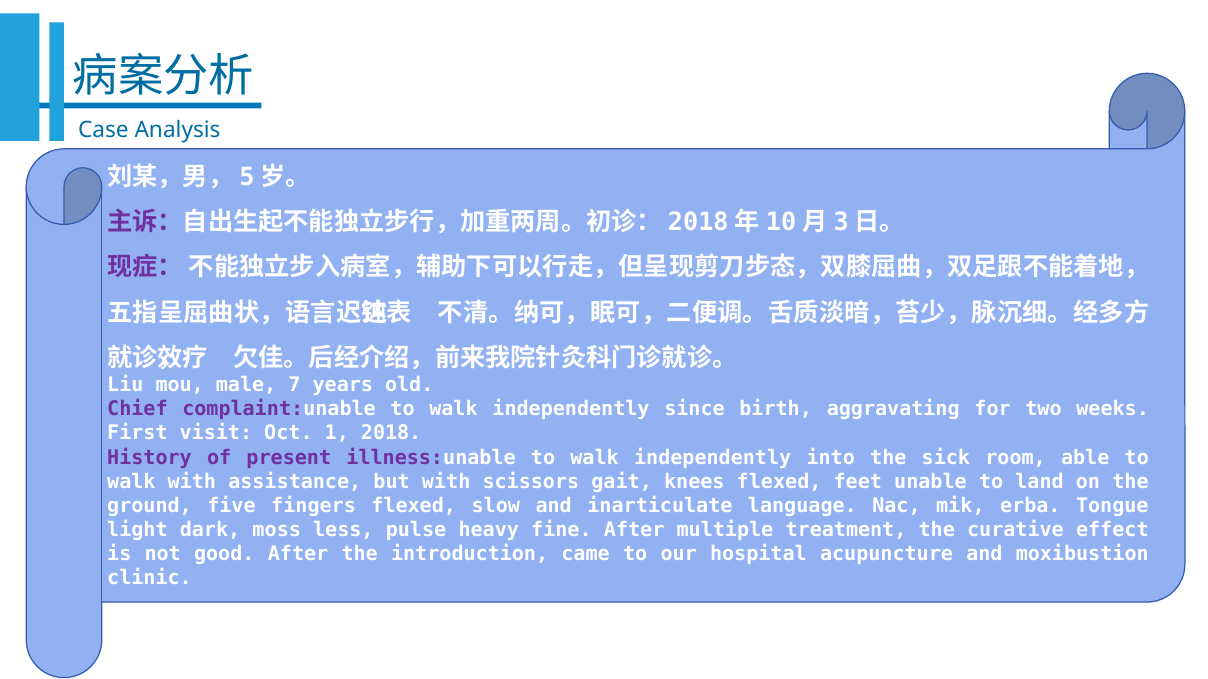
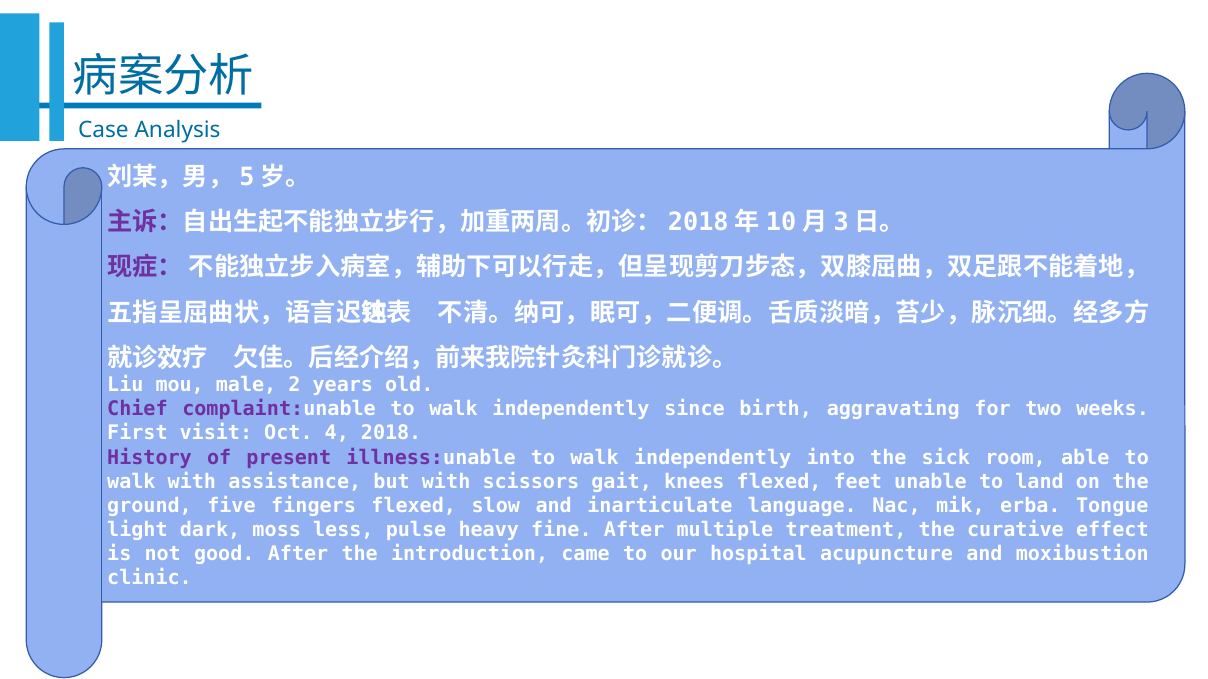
7: 7 -> 2
1: 1 -> 4
